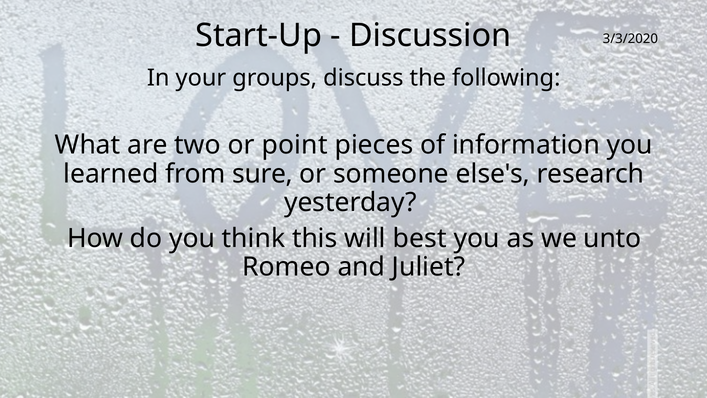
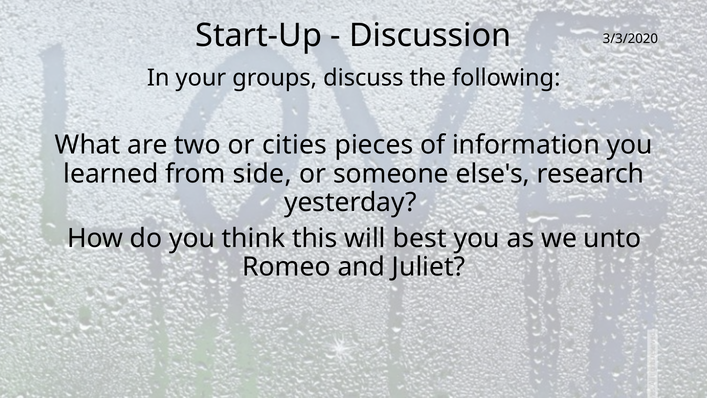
point: point -> cities
sure: sure -> side
